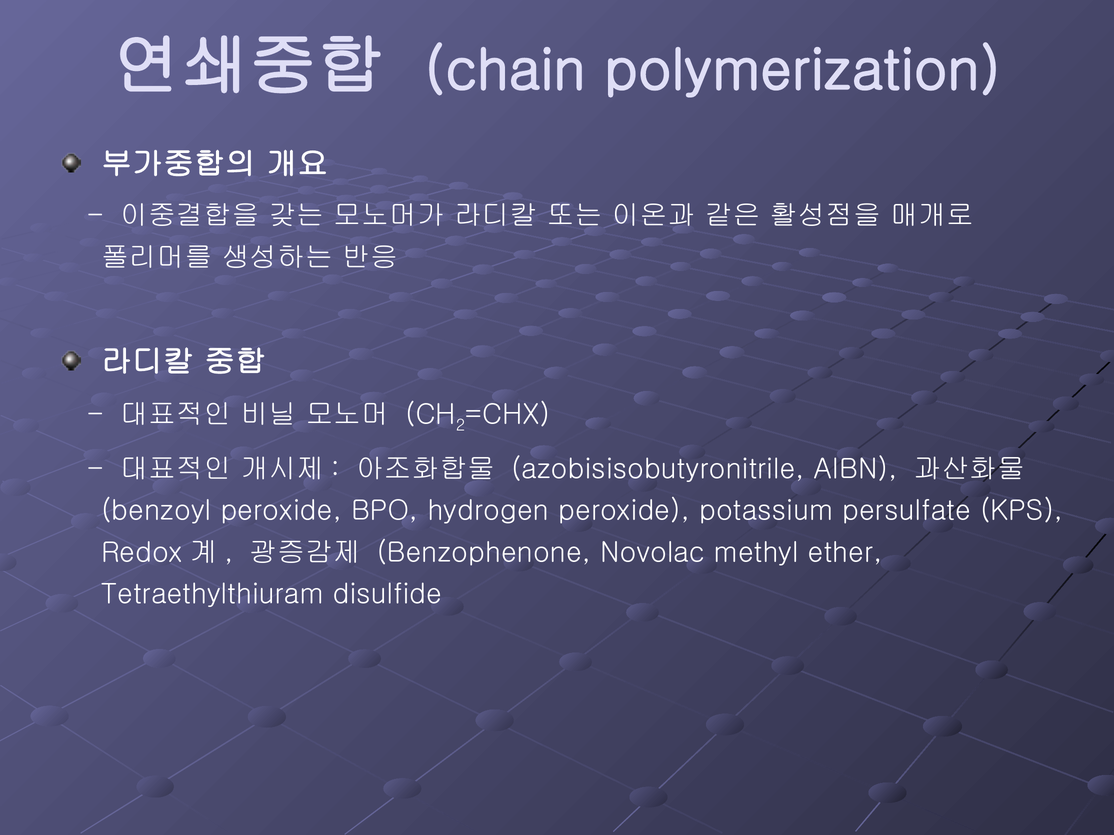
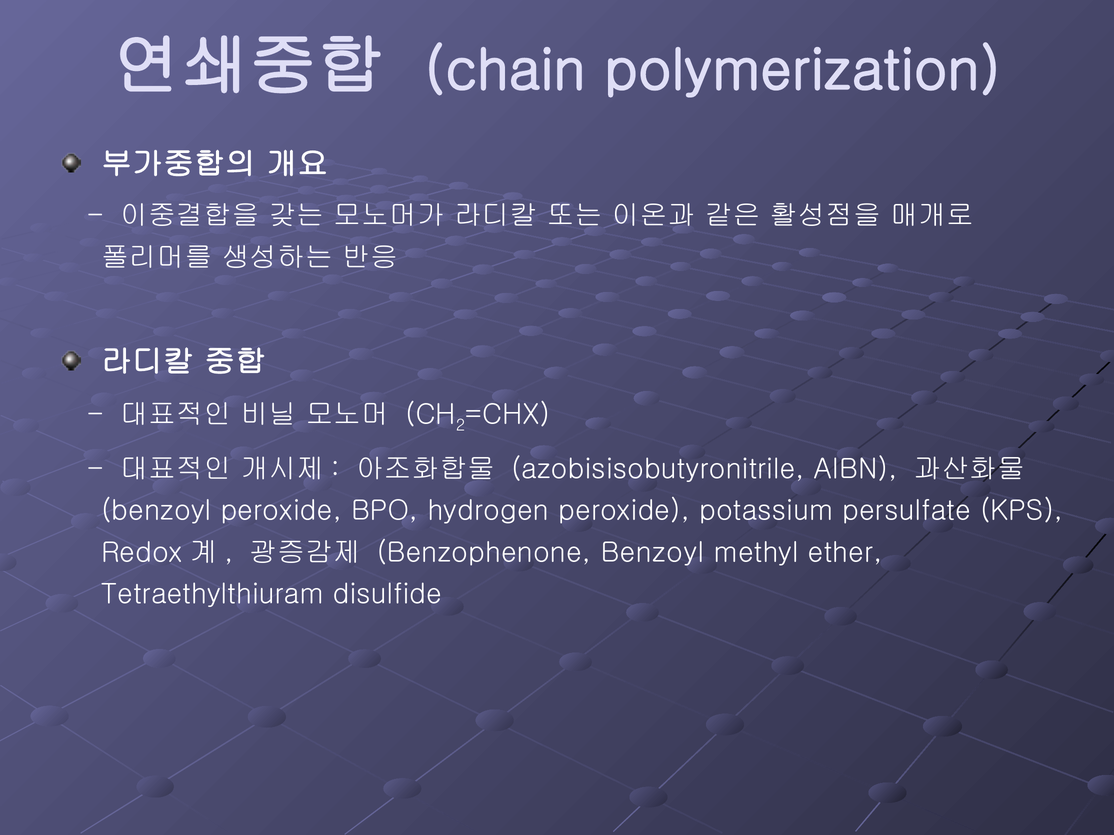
Benzophenone Novolac: Novolac -> Benzoyl
